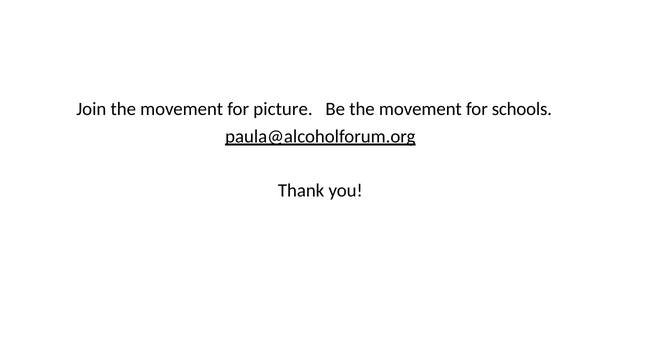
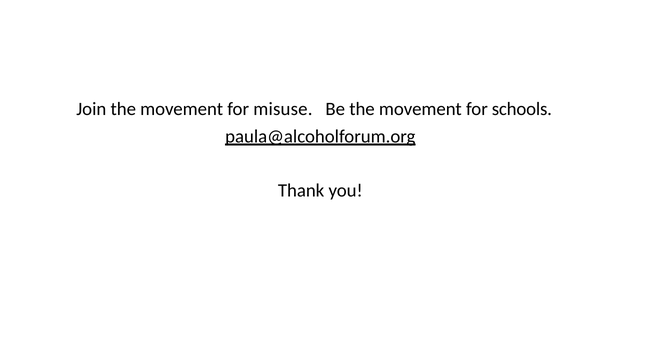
picture: picture -> misuse
